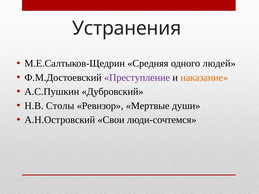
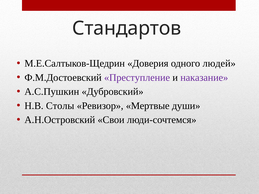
Устранения: Устранения -> Стандартов
Средняя: Средняя -> Доверия
наказание colour: orange -> purple
